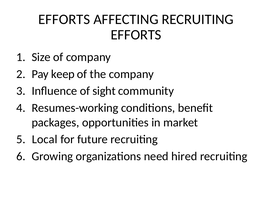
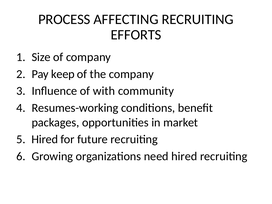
EFFORTS at (64, 19): EFFORTS -> PROCESS
sight: sight -> with
Local at (45, 139): Local -> Hired
